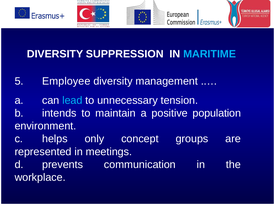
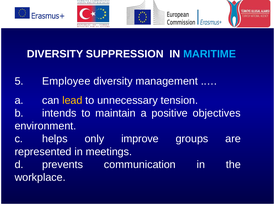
lead colour: light blue -> yellow
population: population -> objectives
concept: concept -> improve
